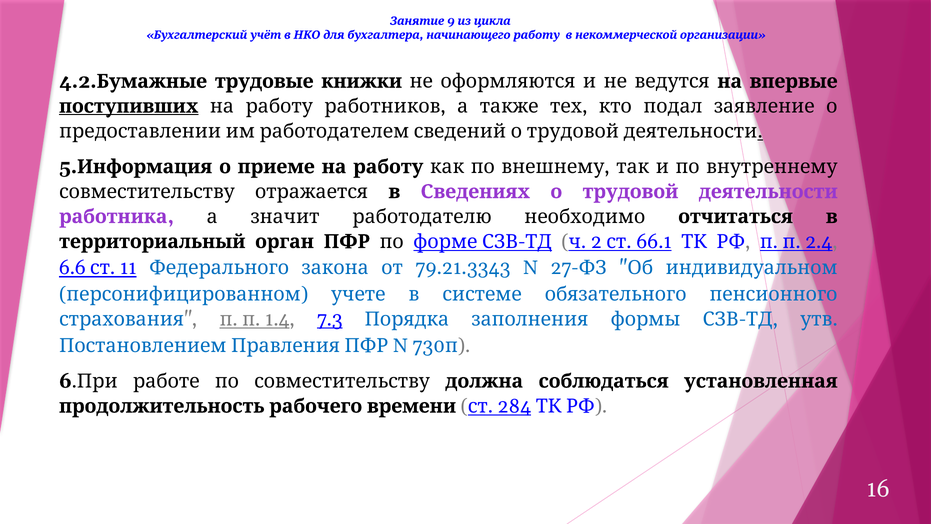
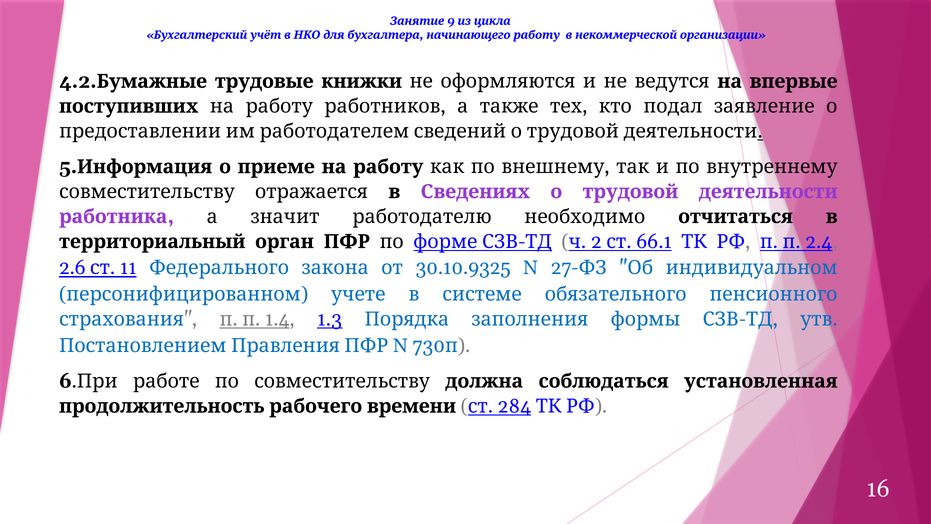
поступивших underline: present -> none
6.6: 6.6 -> 2.6
79.21.3343: 79.21.3343 -> 30.10.9325
7.3: 7.3 -> 1.3
